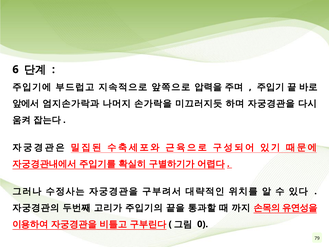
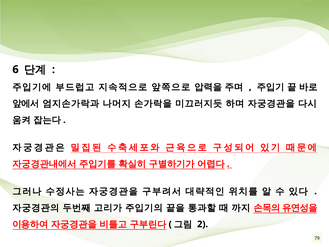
0: 0 -> 2
